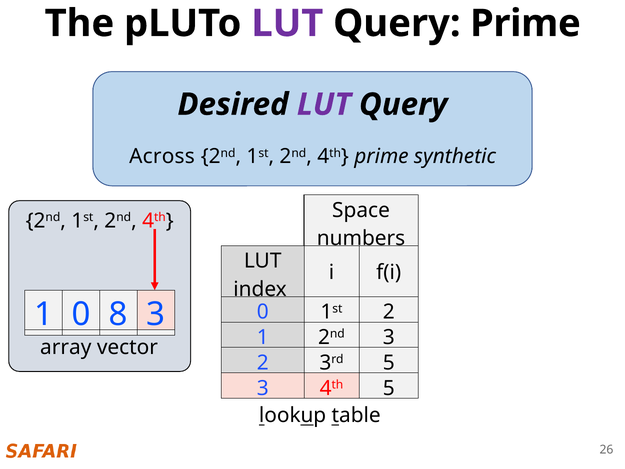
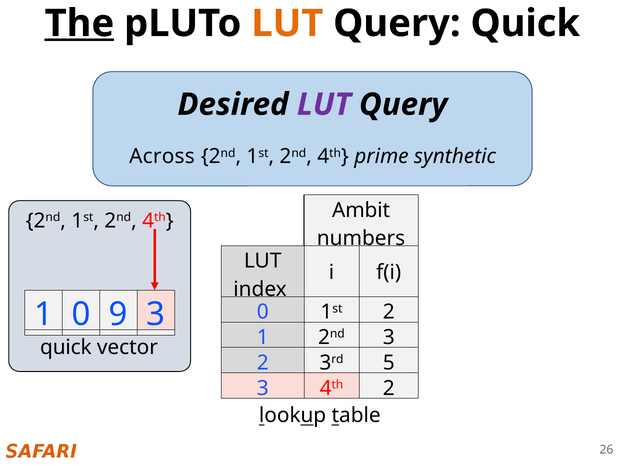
The underline: none -> present
LUT at (287, 23) colour: purple -> orange
Prime at (525, 23): Prime -> Quick
Space: Space -> Ambit
8: 8 -> 9
array at (66, 347): array -> quick
4th 5: 5 -> 2
